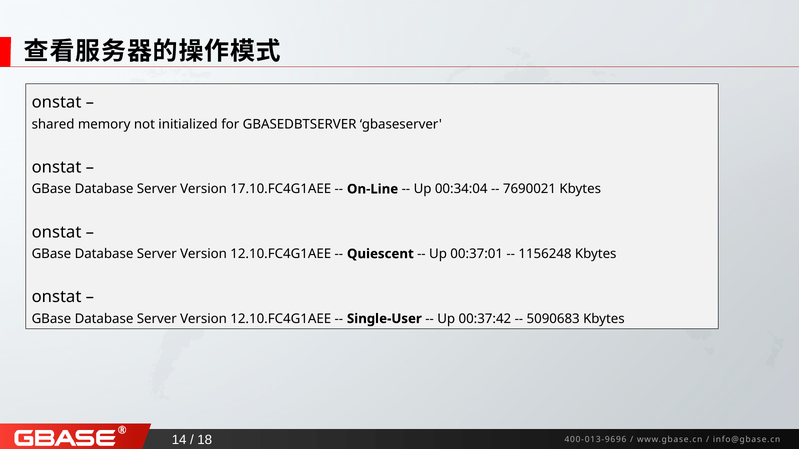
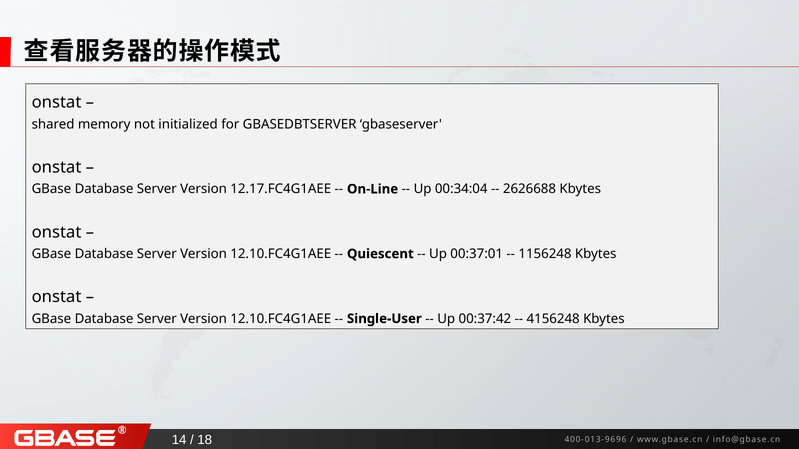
17.10.FC4G1AEE: 17.10.FC4G1AEE -> 12.17.FC4G1AEE
7690021: 7690021 -> 2626688
5090683: 5090683 -> 4156248
